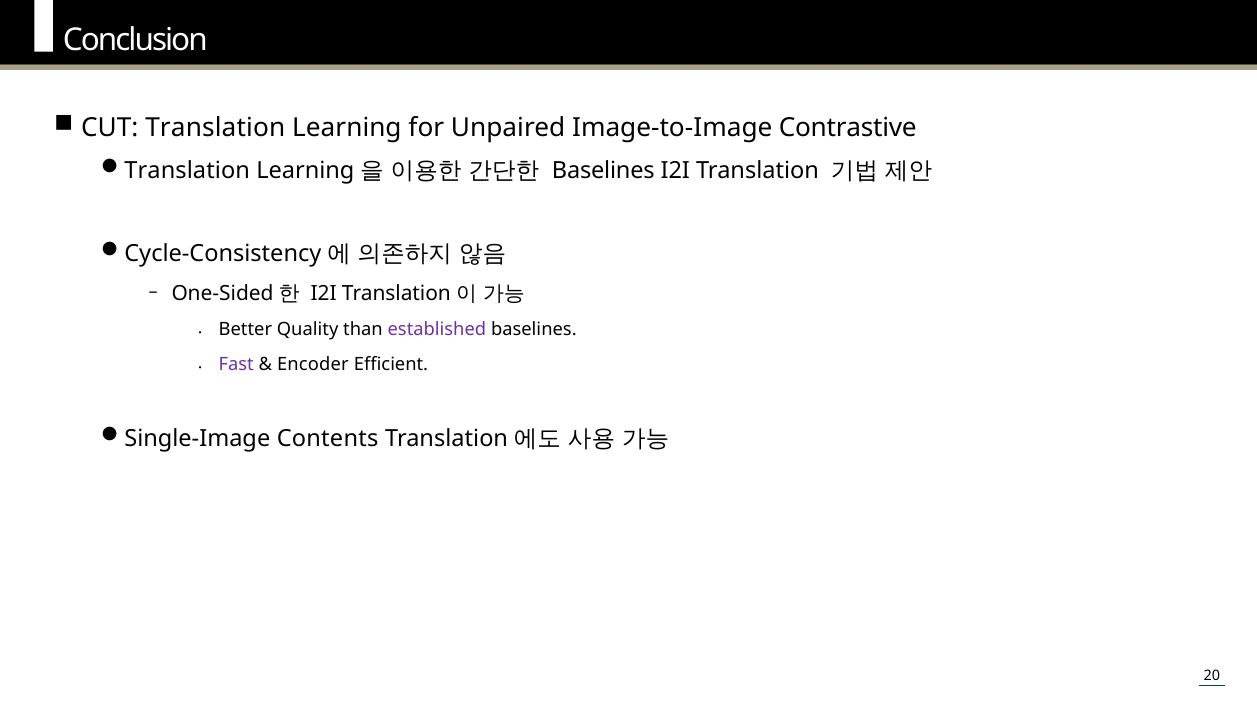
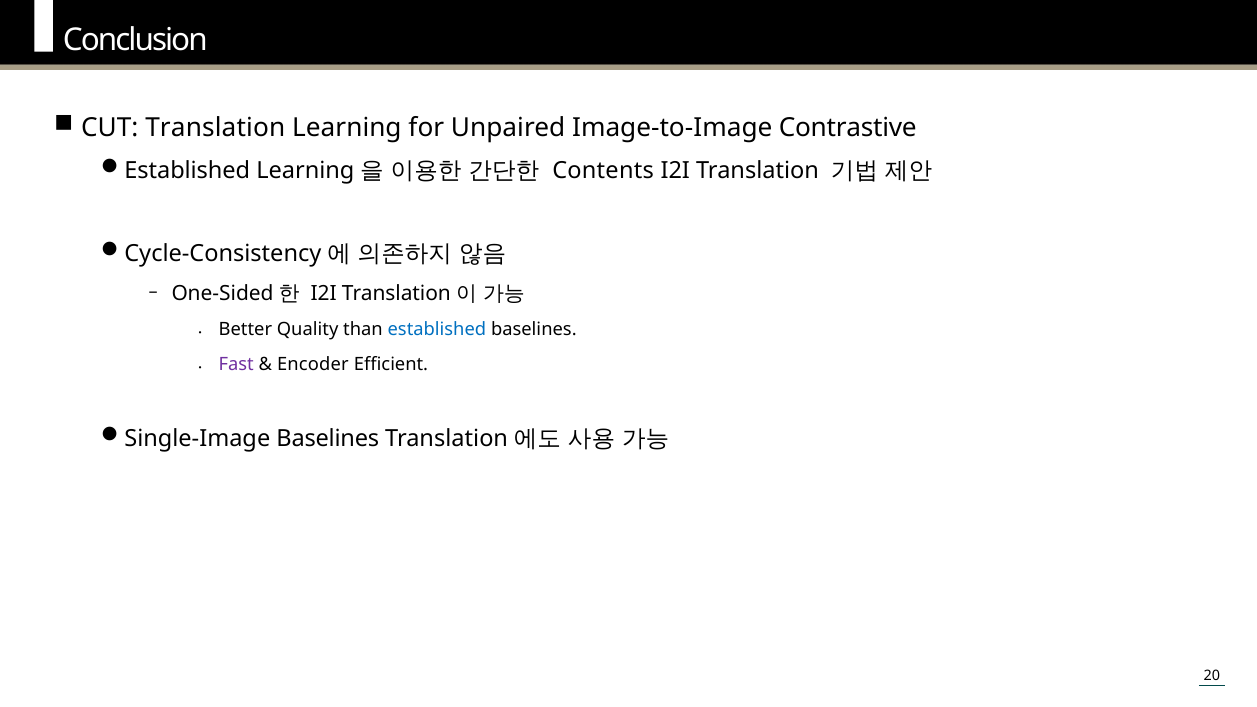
Translation at (187, 171): Translation -> Established
Baselines at (603, 171): Baselines -> Contents
established at (437, 330) colour: purple -> blue
Single-Image Contents: Contents -> Baselines
